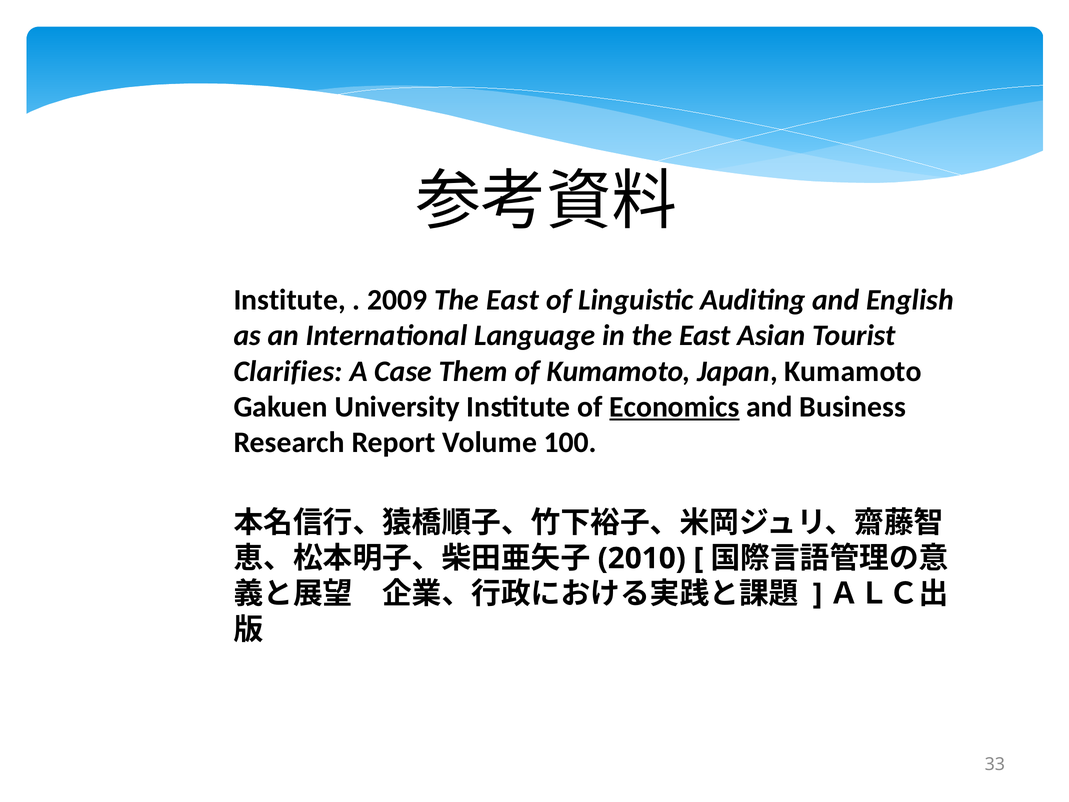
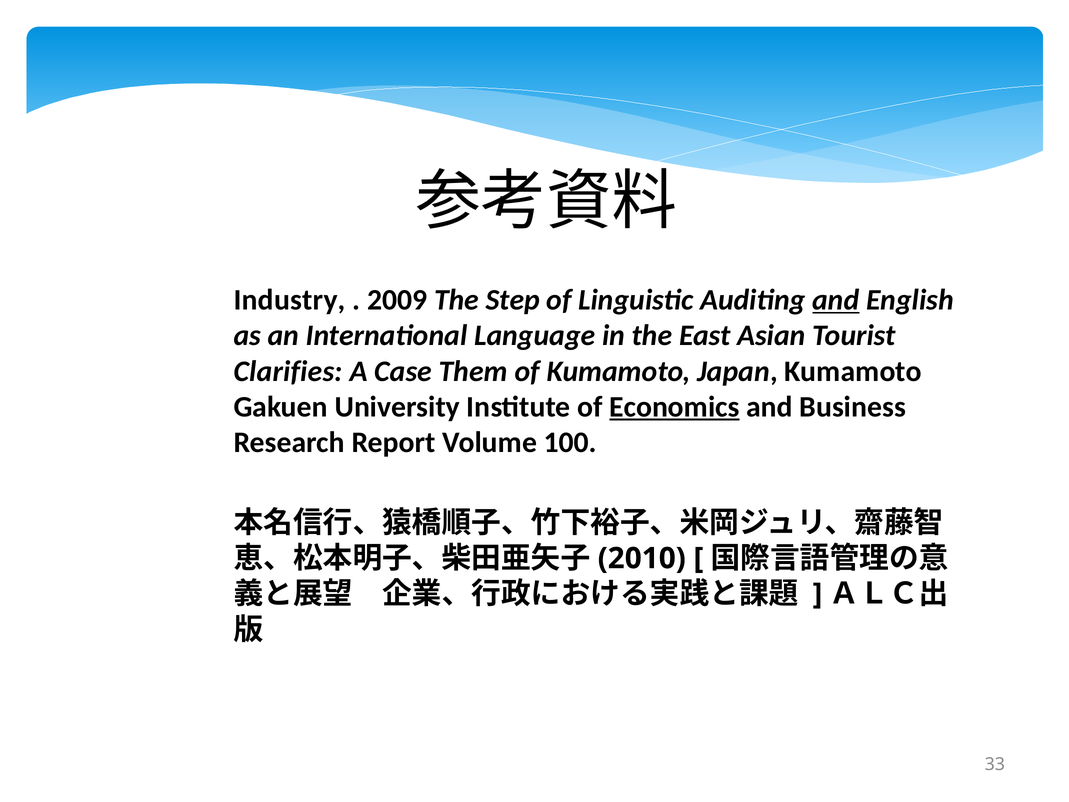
Institute at (290, 300): Institute -> Industry
2009 The East: East -> Step
and at (836, 300) underline: none -> present
